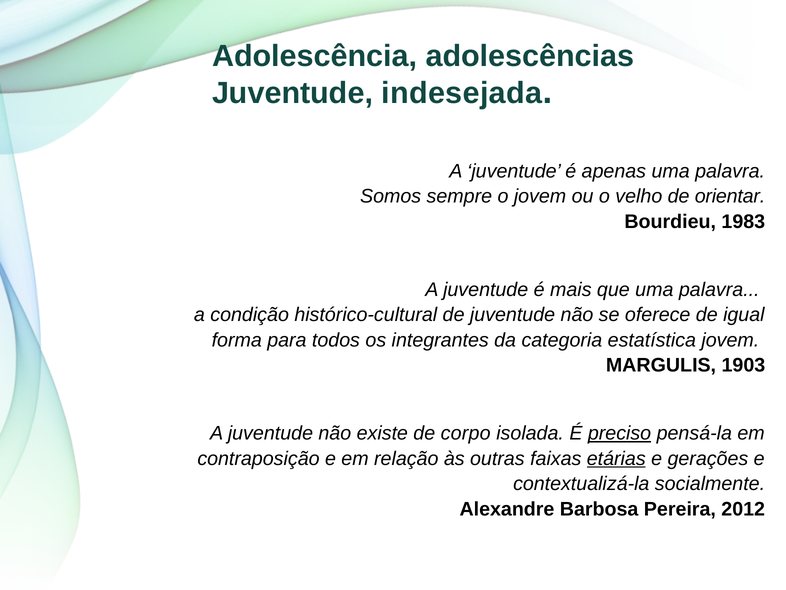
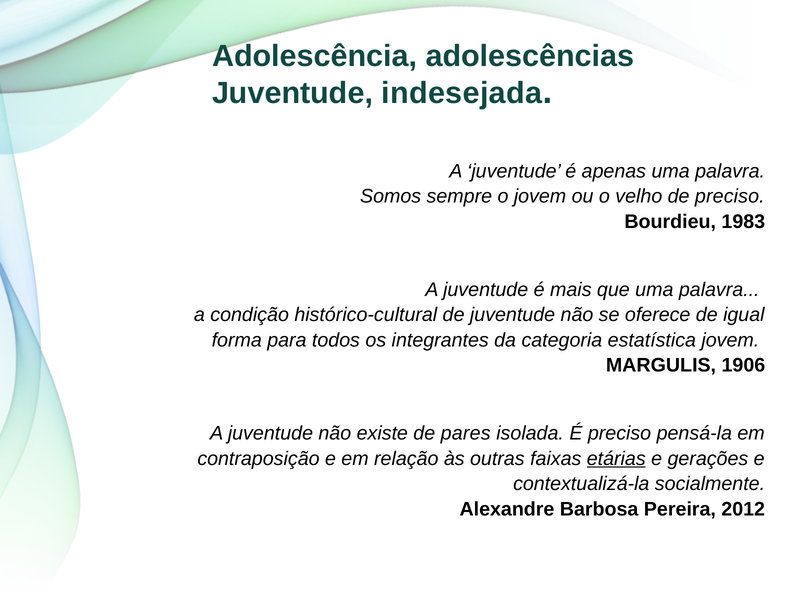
de orientar: orientar -> preciso
1903: 1903 -> 1906
corpo: corpo -> pares
preciso at (620, 433) underline: present -> none
